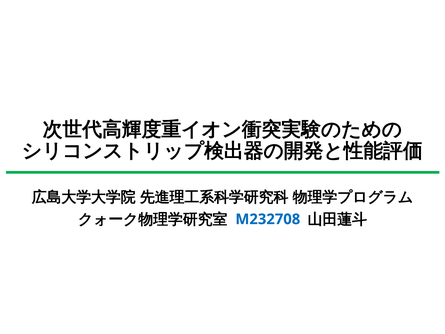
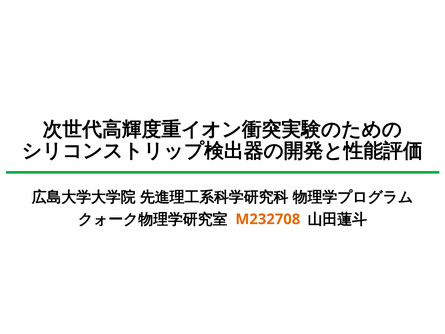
M232708 colour: blue -> orange
